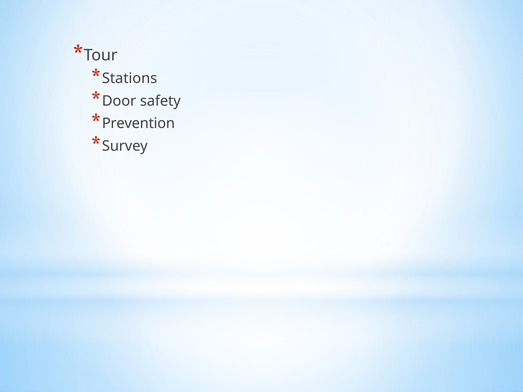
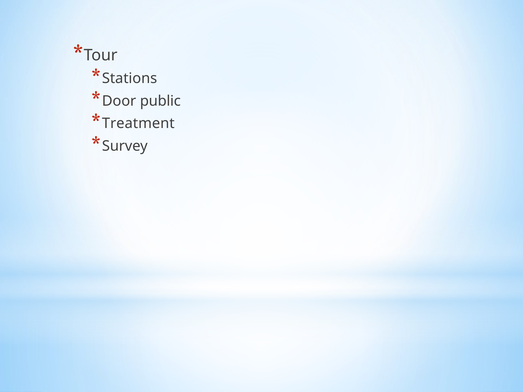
safety: safety -> public
Prevention: Prevention -> Treatment
